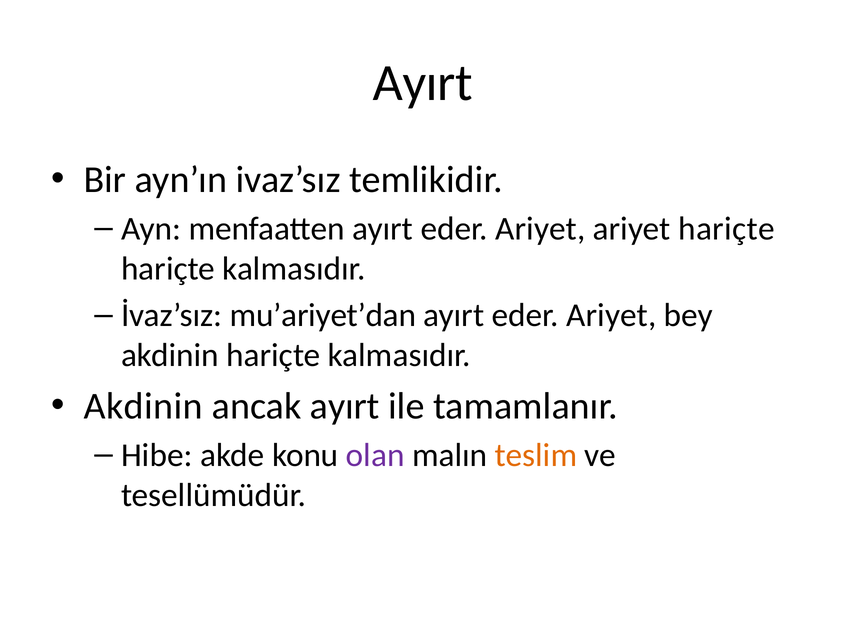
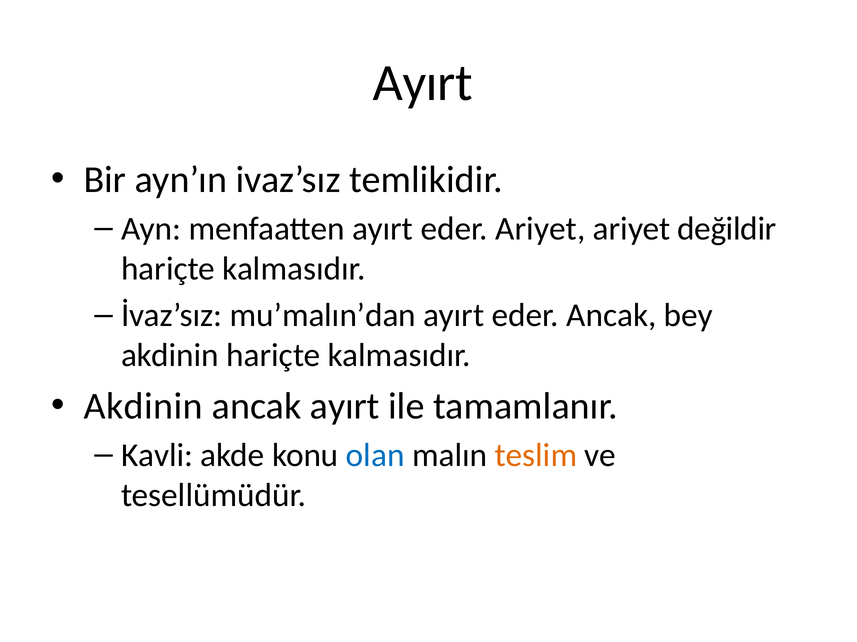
ariyet hariçte: hariçte -> değildir
mu’ariyet’dan: mu’ariyet’dan -> mu’malın’dan
Ariyet at (611, 316): Ariyet -> Ancak
Hibe: Hibe -> Kavli
olan colour: purple -> blue
